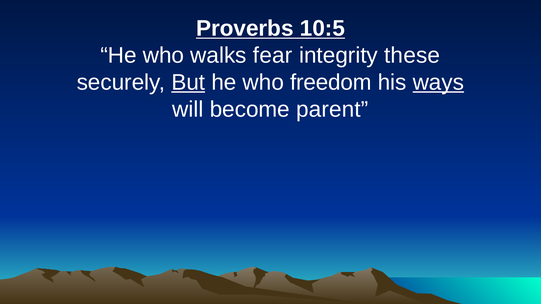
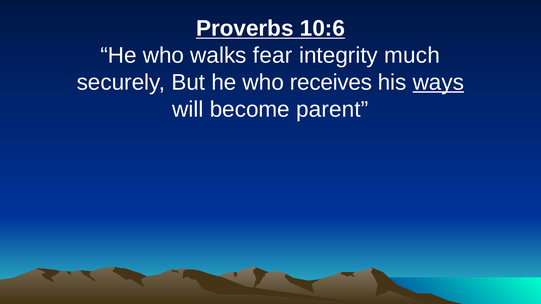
10:5: 10:5 -> 10:6
these: these -> much
But underline: present -> none
freedom: freedom -> receives
